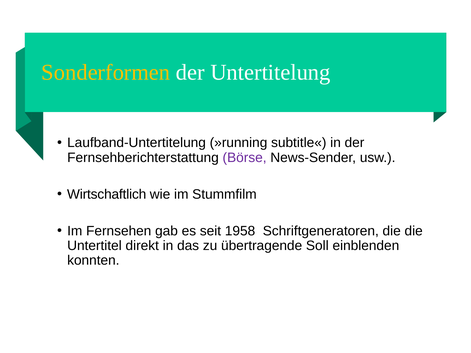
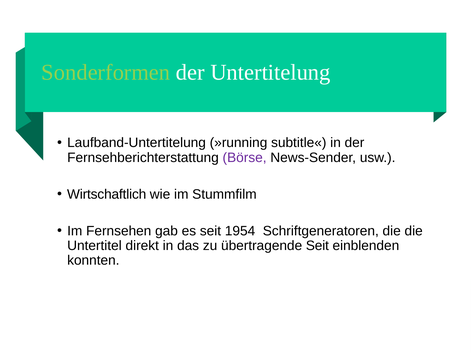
Sonderformen colour: yellow -> light green
1958: 1958 -> 1954
übertragende Soll: Soll -> Seit
